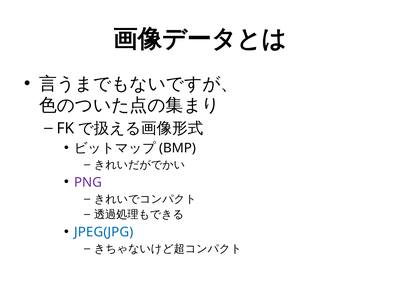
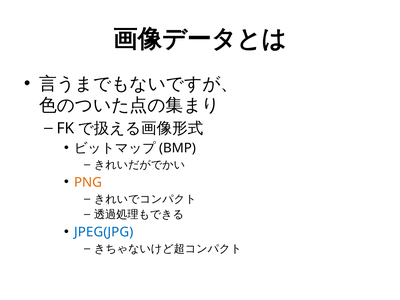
PNG colour: purple -> orange
